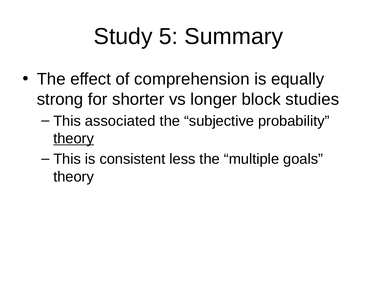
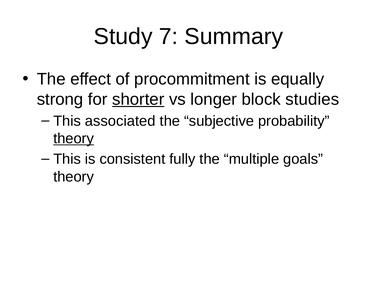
5: 5 -> 7
comprehension: comprehension -> procommitment
shorter underline: none -> present
less: less -> fully
